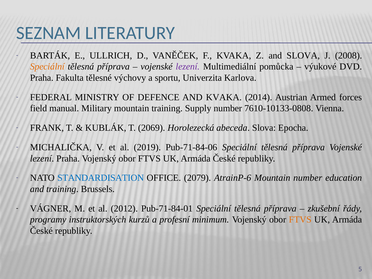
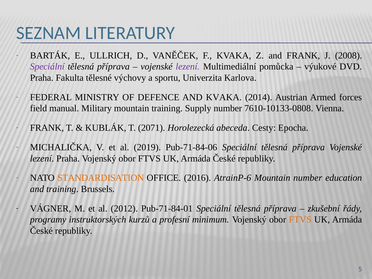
and SLOVA: SLOVA -> FRANK
Speciální at (47, 67) colour: orange -> purple
2069: 2069 -> 2071
abeceda Slova: Slova -> Cesty
STANDARDISATION colour: blue -> orange
2079: 2079 -> 2016
